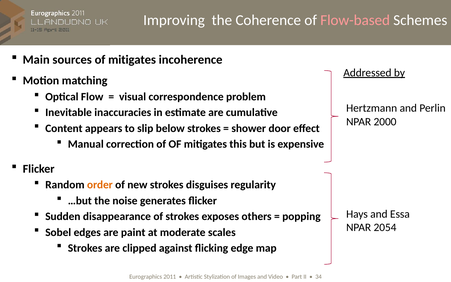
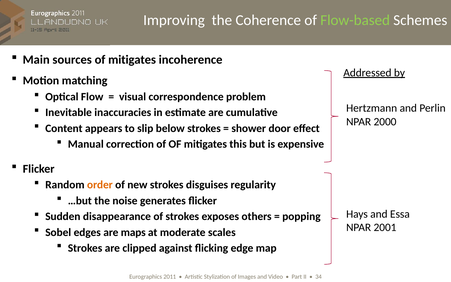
Flow-based colour: pink -> light green
2054: 2054 -> 2001
paint: paint -> maps
